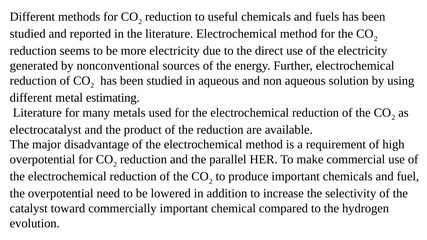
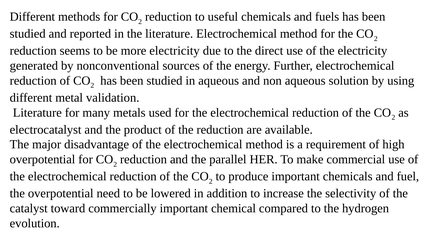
estimating: estimating -> validation
